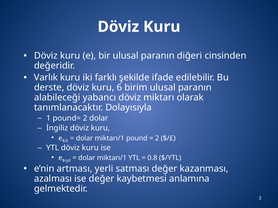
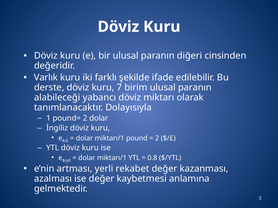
6: 6 -> 7
satması: satması -> rekabet
